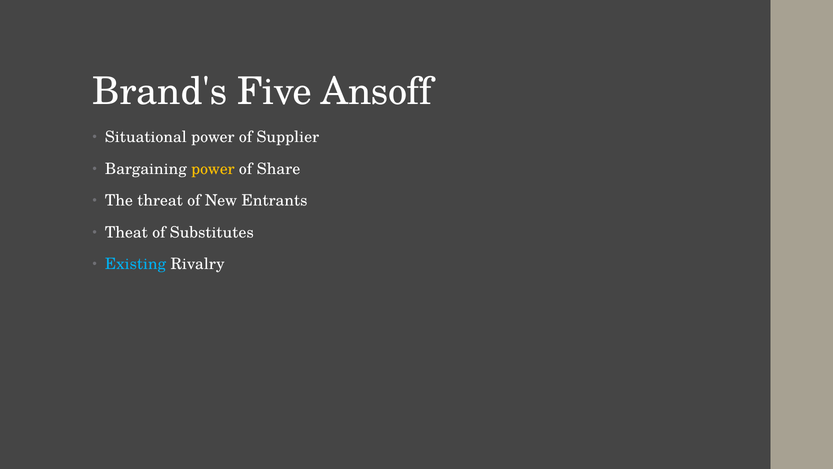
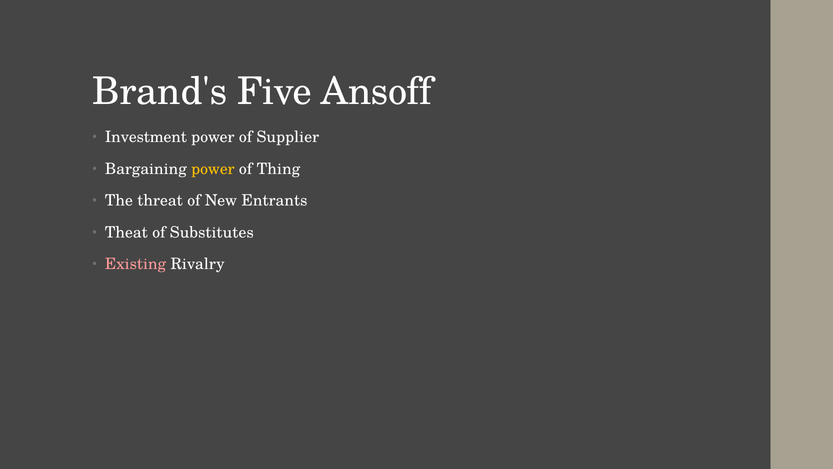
Situational: Situational -> Investment
Share: Share -> Thing
Existing colour: light blue -> pink
